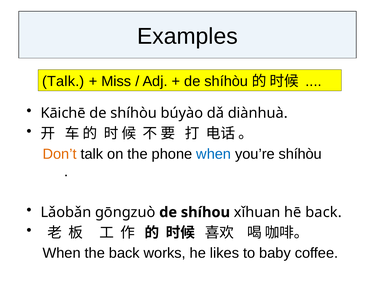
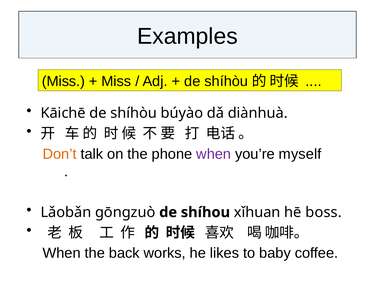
Talk at (63, 81): Talk -> Miss
when at (214, 154) colour: blue -> purple
you’re shíhòu: shíhòu -> myself
hē back: back -> boss
